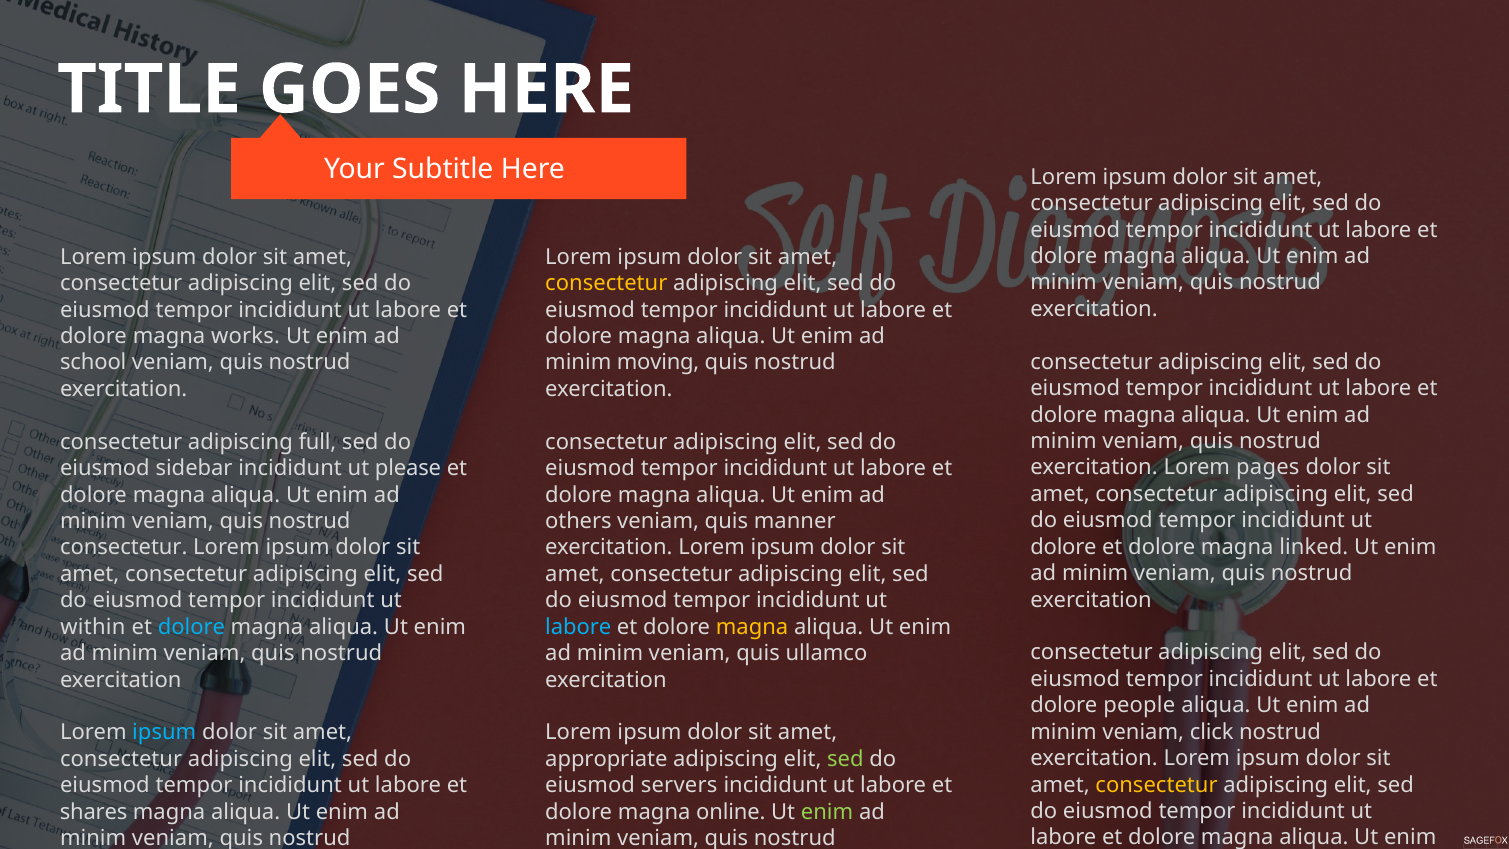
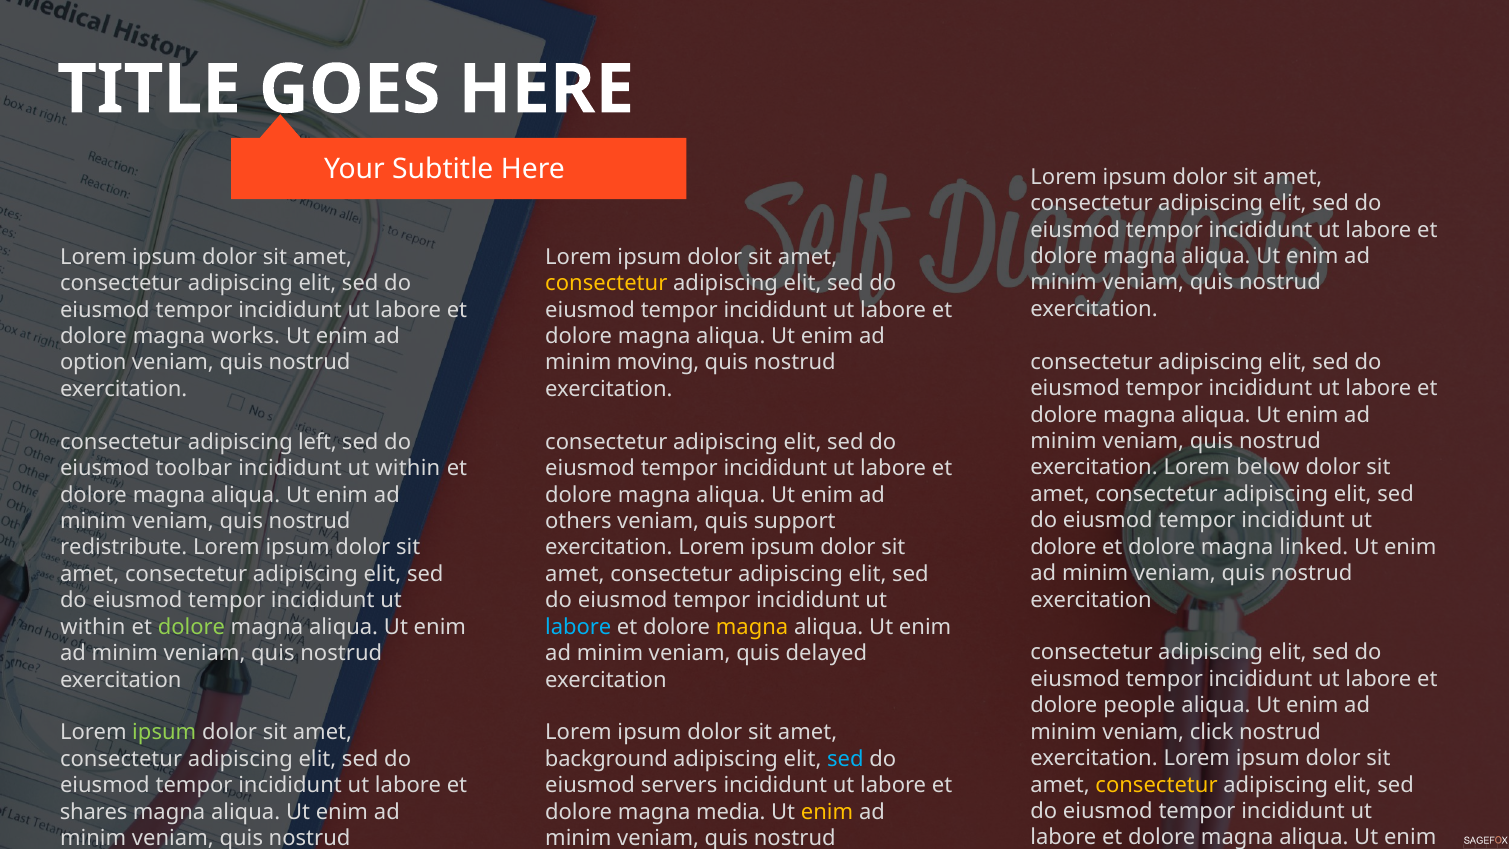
school: school -> option
full: full -> left
pages: pages -> below
sidebar: sidebar -> toolbar
please at (408, 468): please -> within
manner: manner -> support
consectetur at (124, 548): consectetur -> redistribute
dolore at (191, 627) colour: light blue -> light green
ullamco: ullamco -> delayed
ipsum at (164, 733) colour: light blue -> light green
appropriate: appropriate -> background
sed at (845, 759) colour: light green -> light blue
online: online -> media
enim at (827, 812) colour: light green -> yellow
